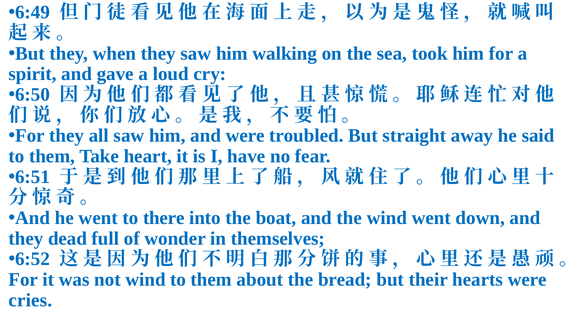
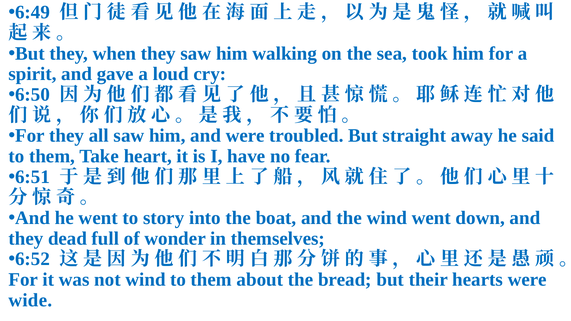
there: there -> story
cries: cries -> wide
